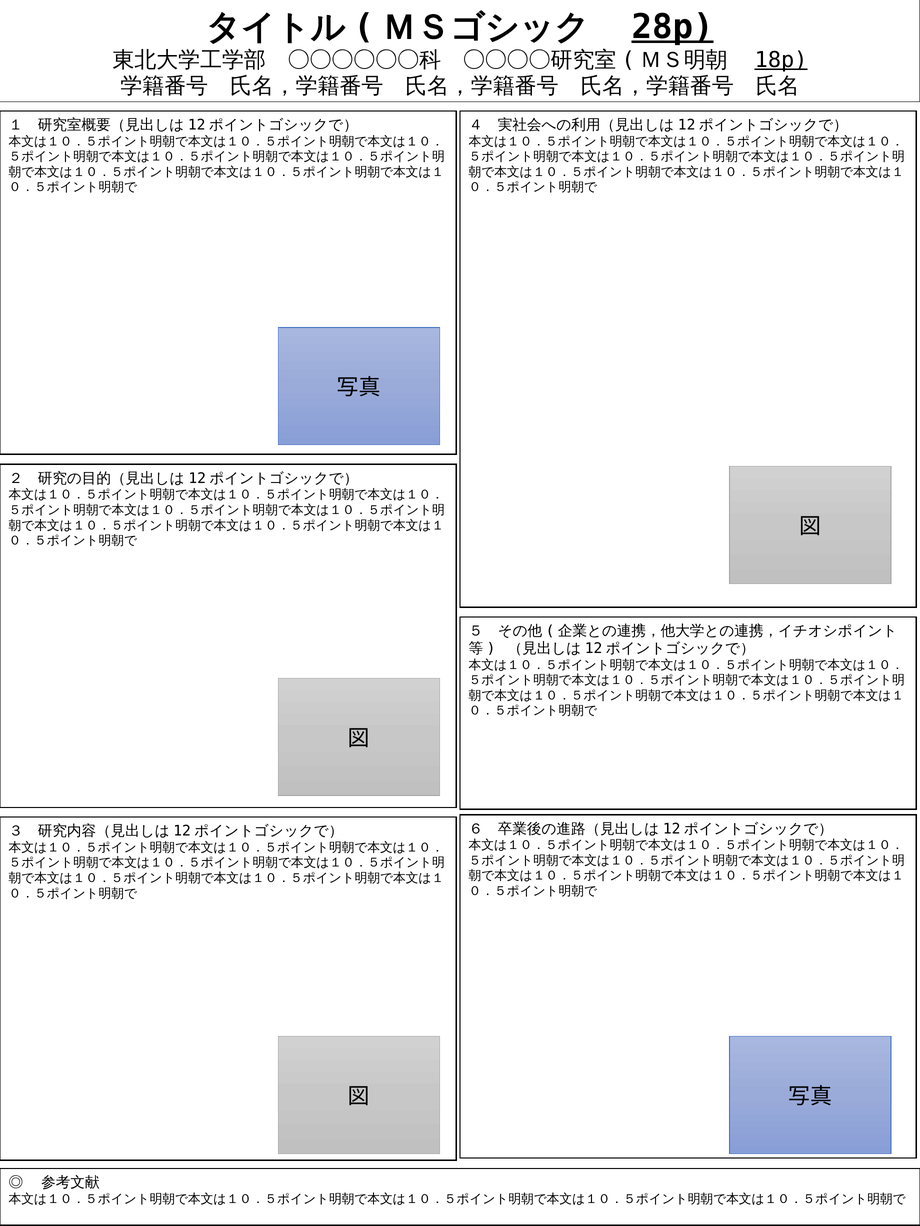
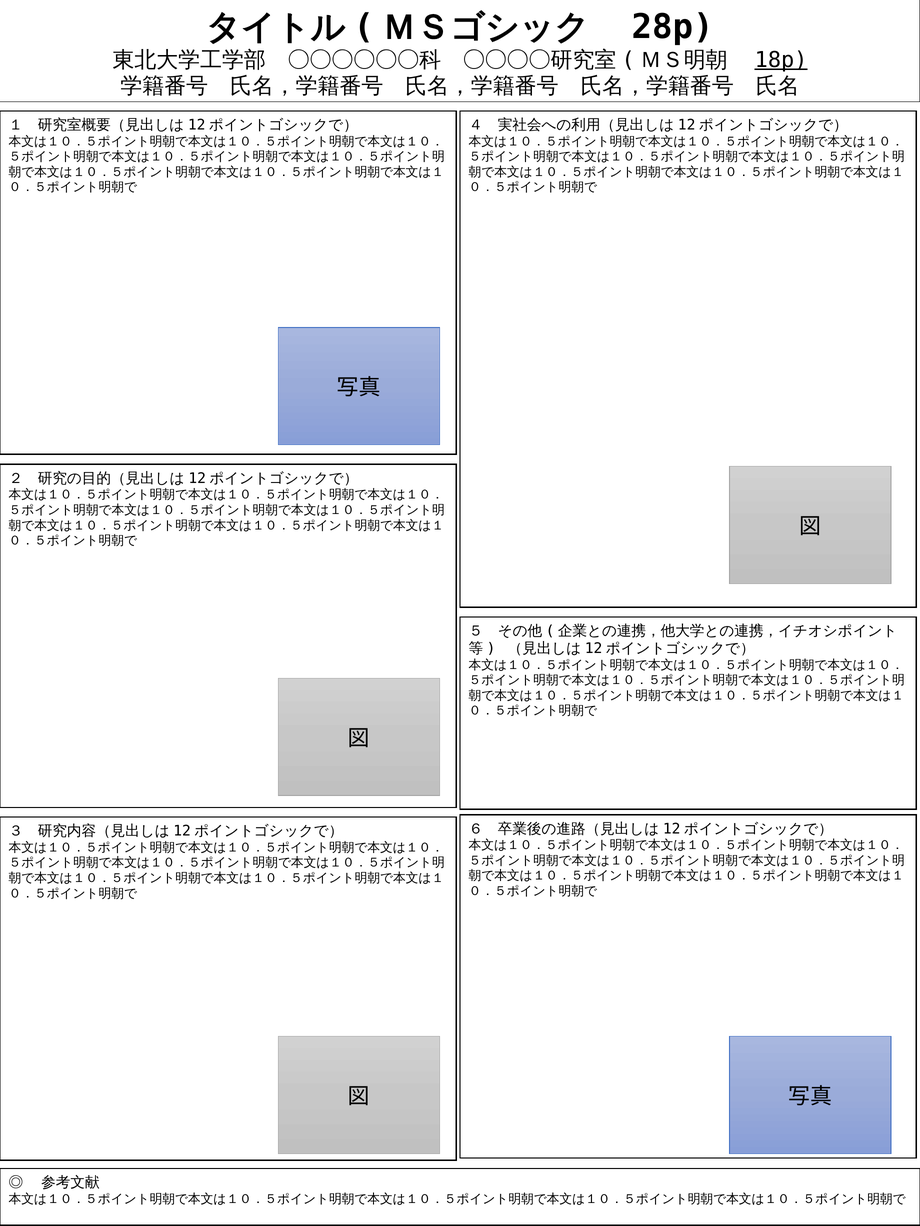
28p underline: present -> none
